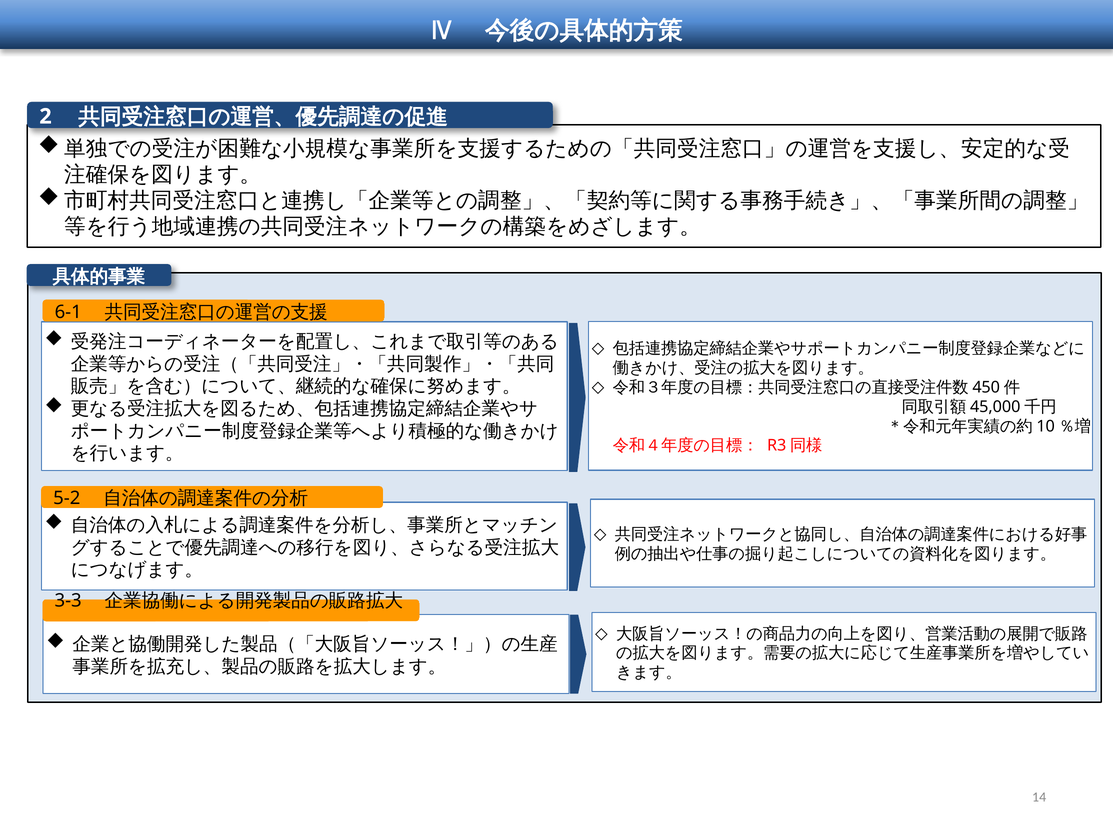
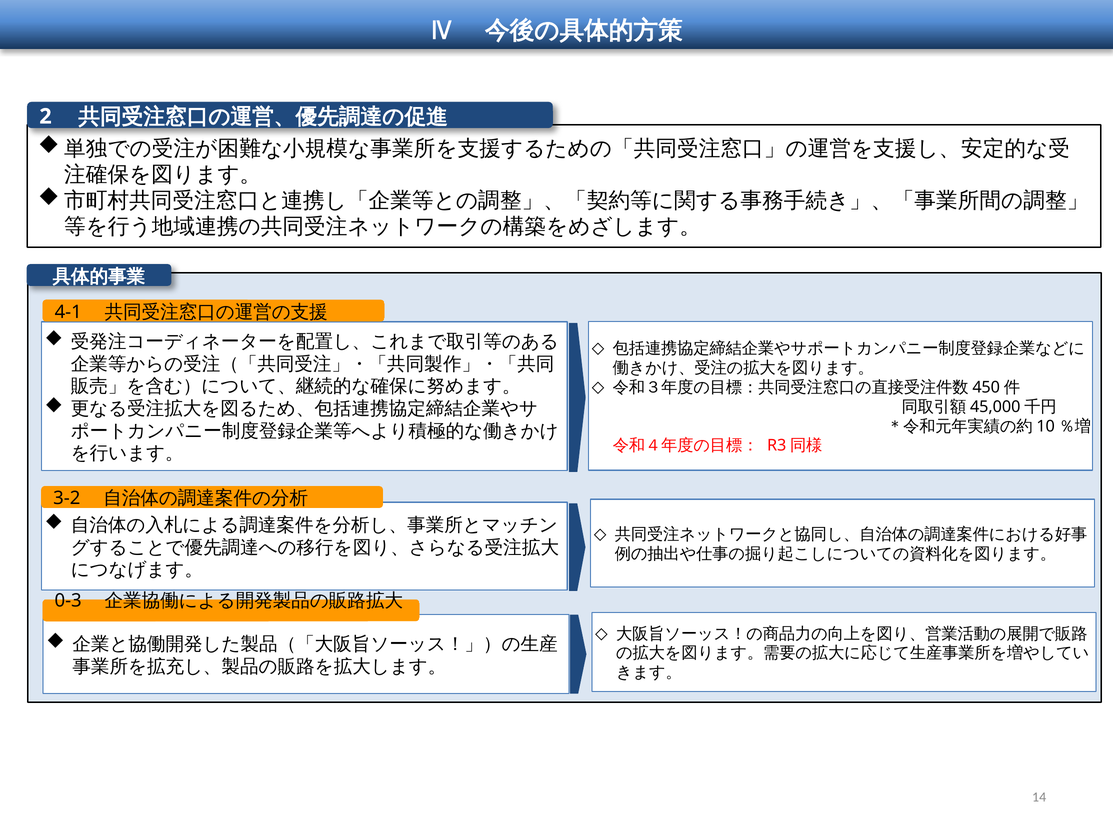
6-1: 6-1 -> 4-1
5-2: 5-2 -> 3-2
3-3: 3-3 -> 0-3
